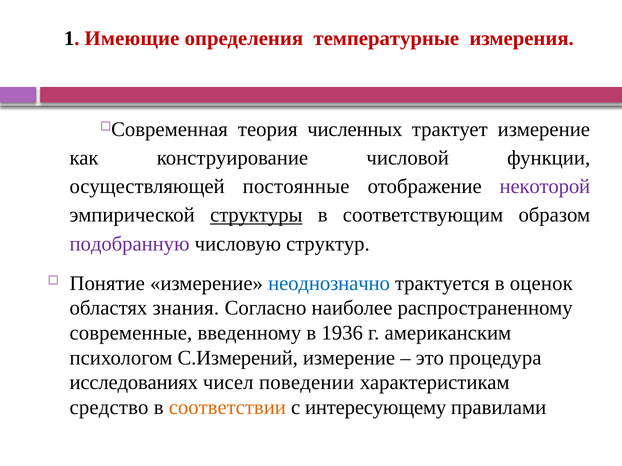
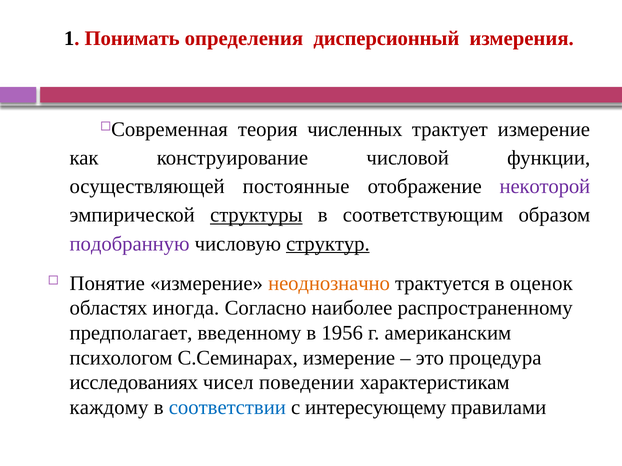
Имеющие: Имеющие -> Понимать
температурные: температурные -> дисперсионный
структур underline: none -> present
неоднозначно colour: blue -> orange
знания: знания -> иногда
современные: современные -> предполагает
1936: 1936 -> 1956
С.Измерений: С.Измерений -> С.Семинарах
средство: средство -> каждому
соответствии colour: orange -> blue
